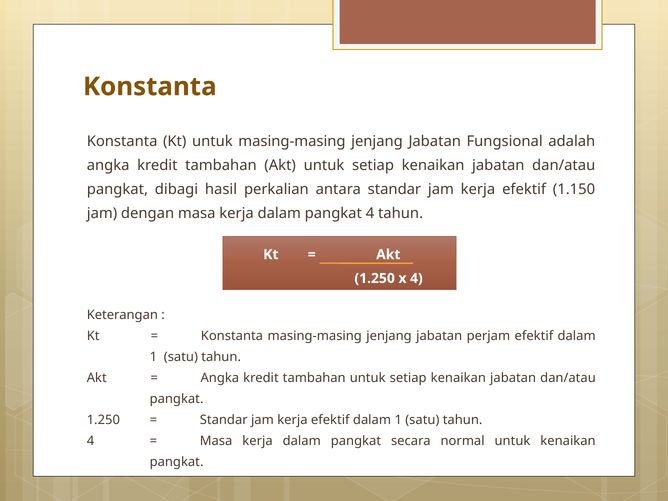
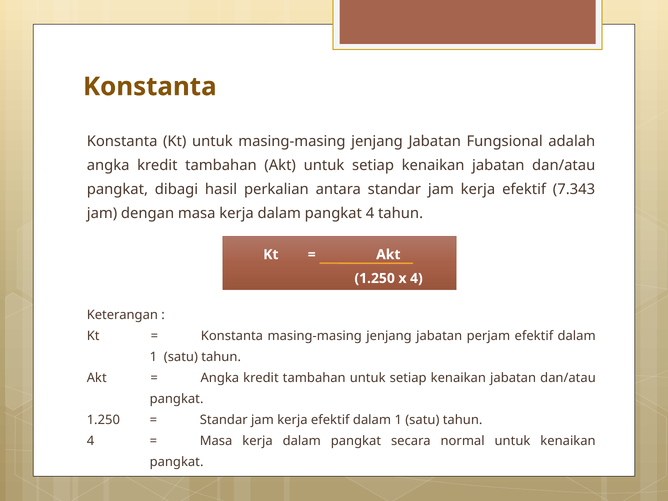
1.150: 1.150 -> 7.343
